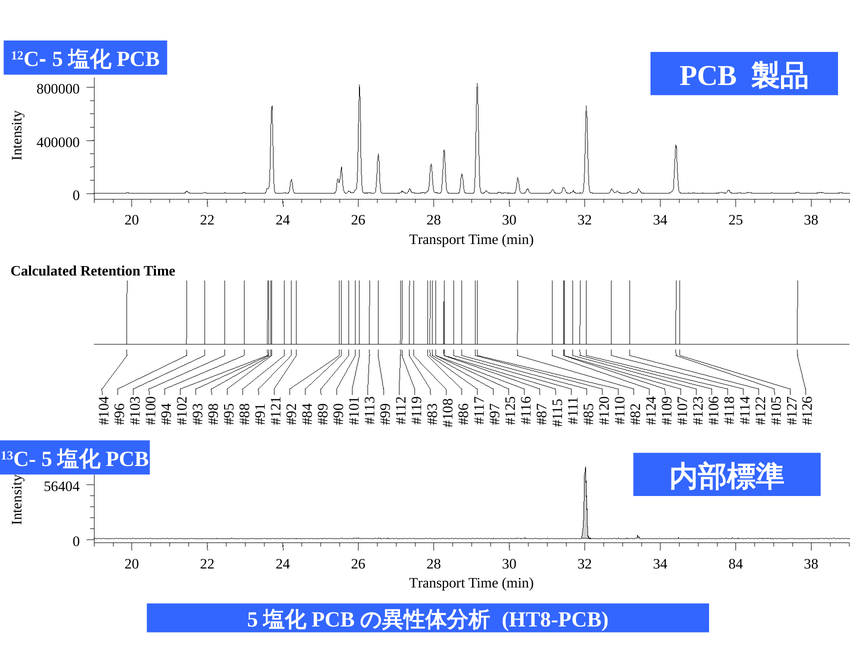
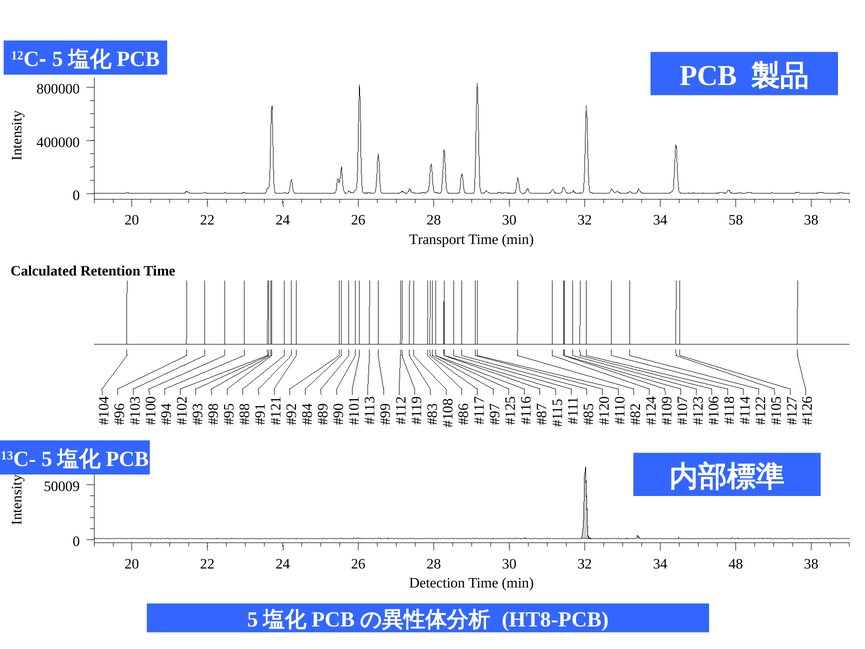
25: 25 -> 58
56404: 56404 -> 50009
84: 84 -> 48
Transport at (437, 583): Transport -> Detection
